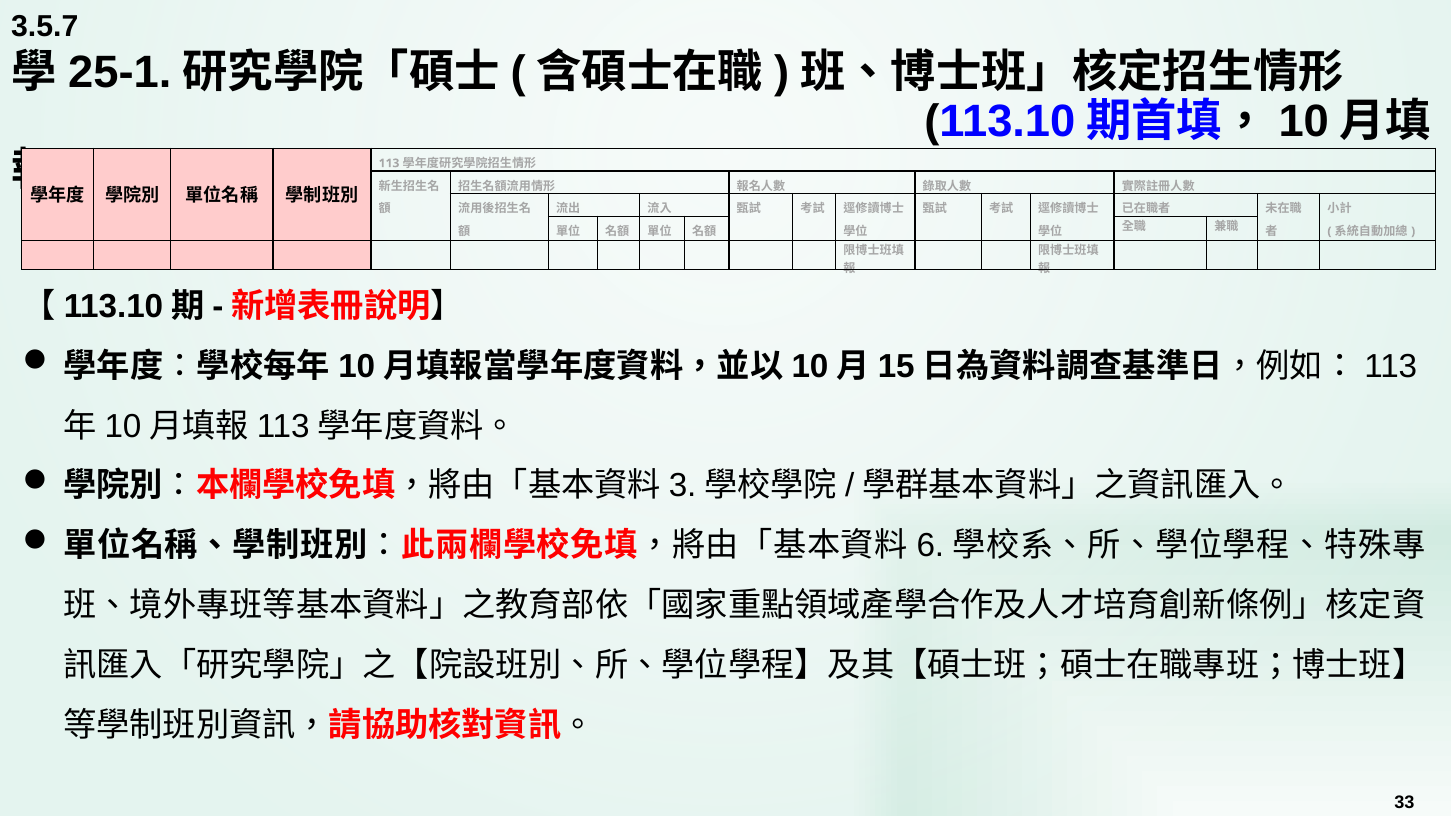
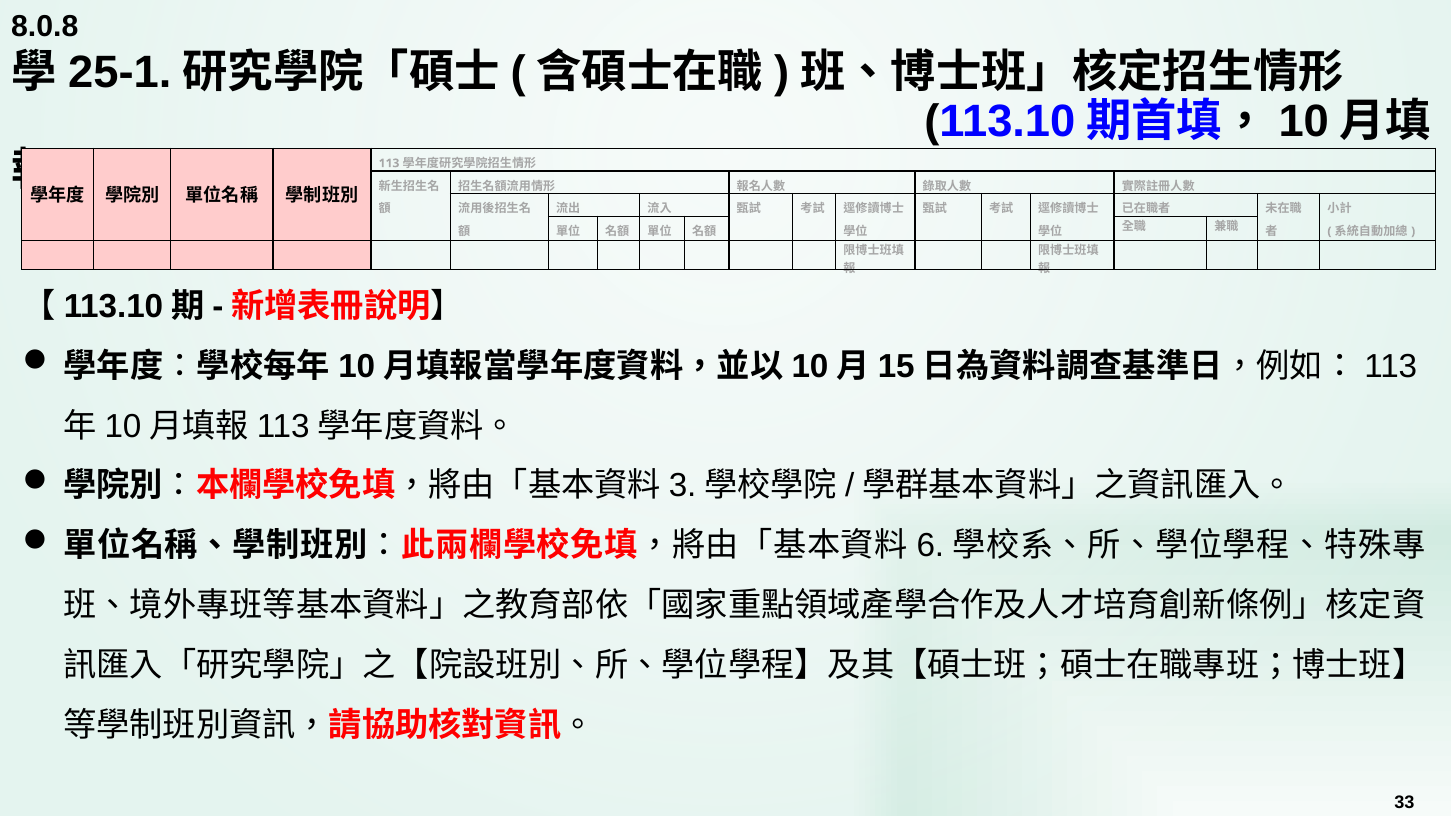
3.5.7: 3.5.7 -> 8.0.8
